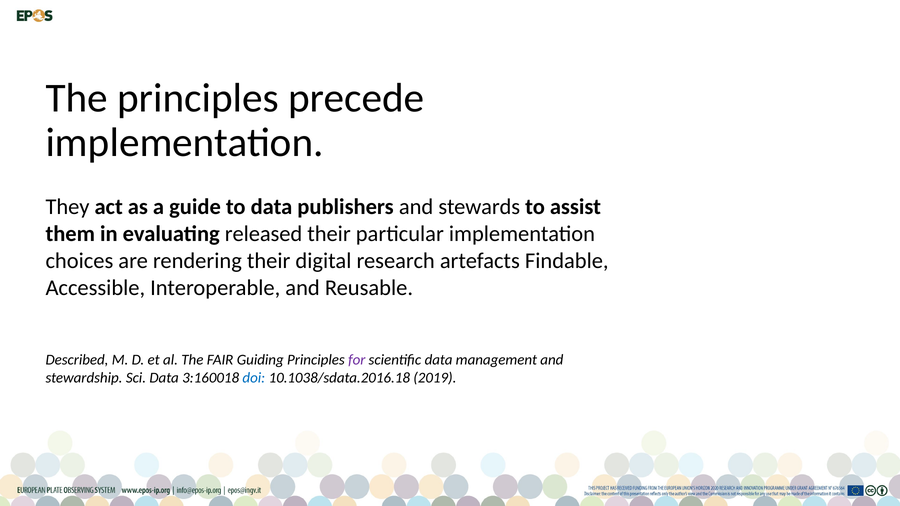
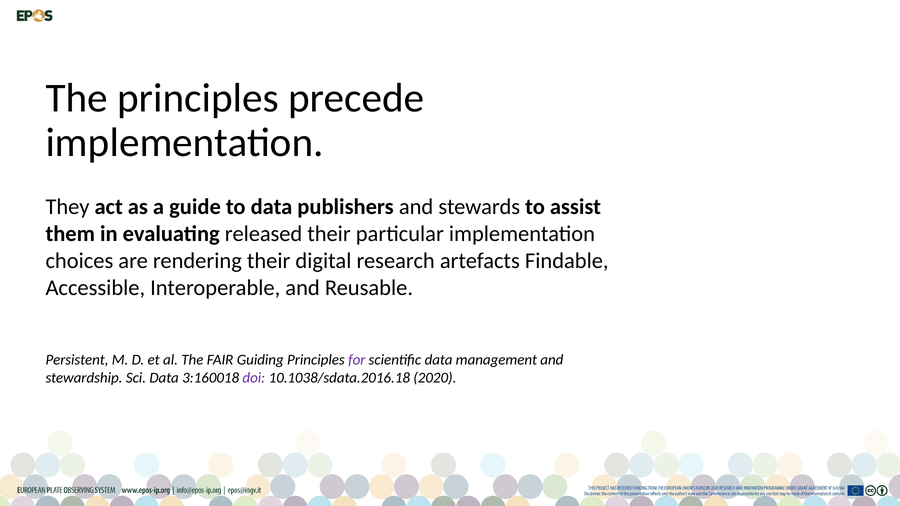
Described: Described -> Persistent
doi colour: blue -> purple
2019: 2019 -> 2020
